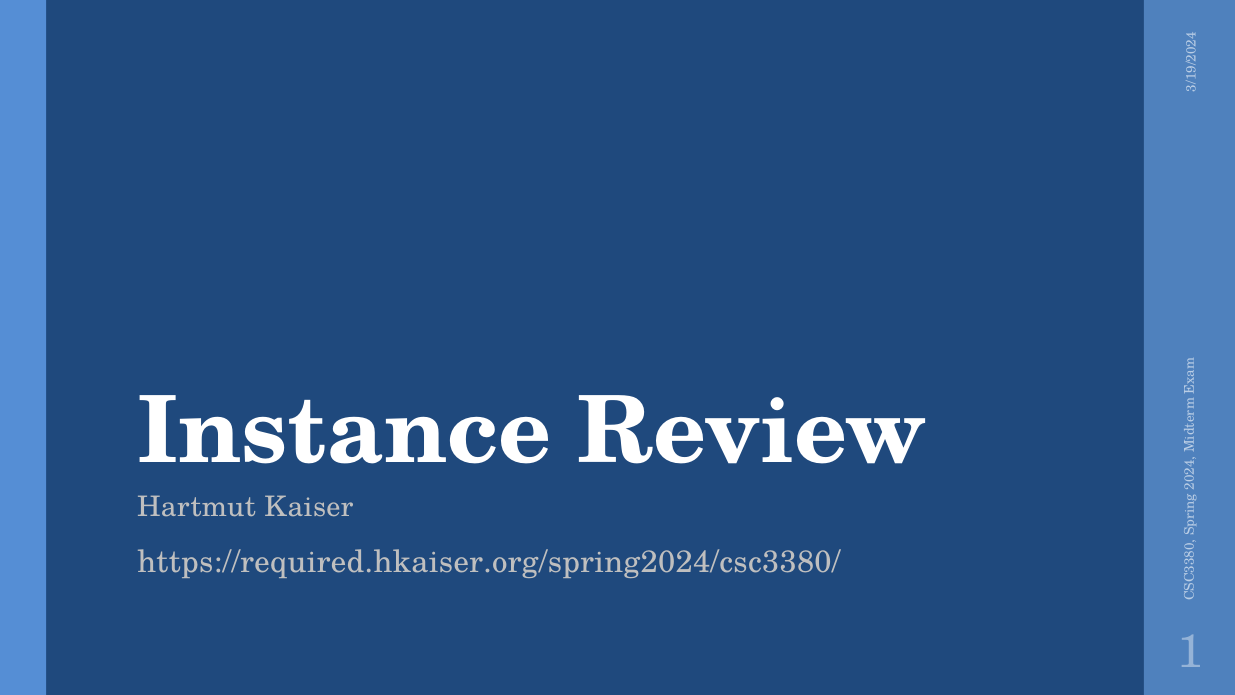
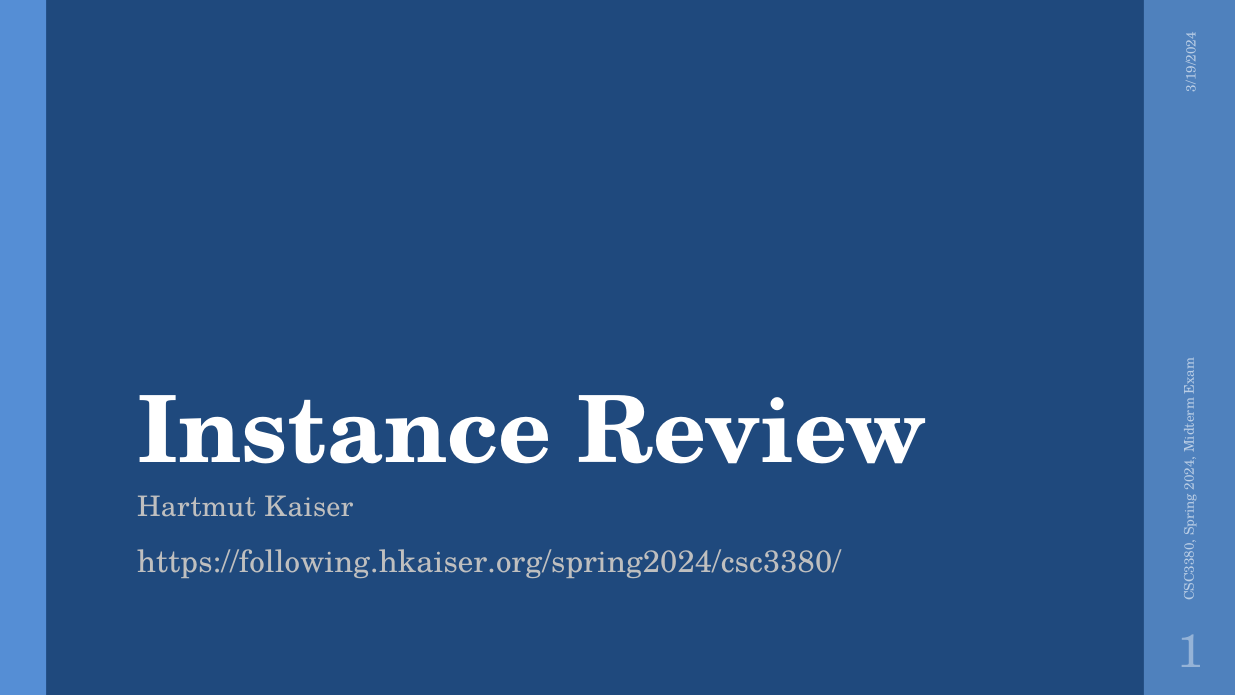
https://required.hkaiser.org/spring2024/csc3380/: https://required.hkaiser.org/spring2024/csc3380/ -> https://following.hkaiser.org/spring2024/csc3380/
